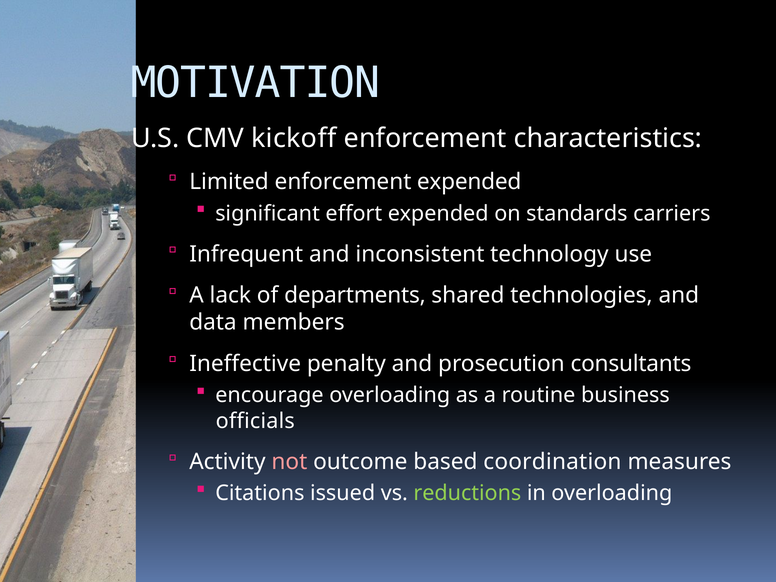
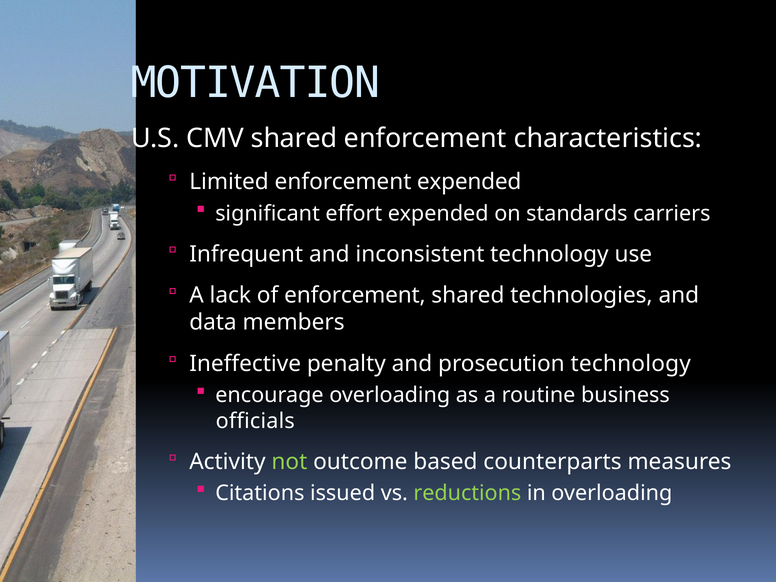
CMV kickoff: kickoff -> shared
of departments: departments -> enforcement
prosecution consultants: consultants -> technology
not colour: pink -> light green
coordination: coordination -> counterparts
